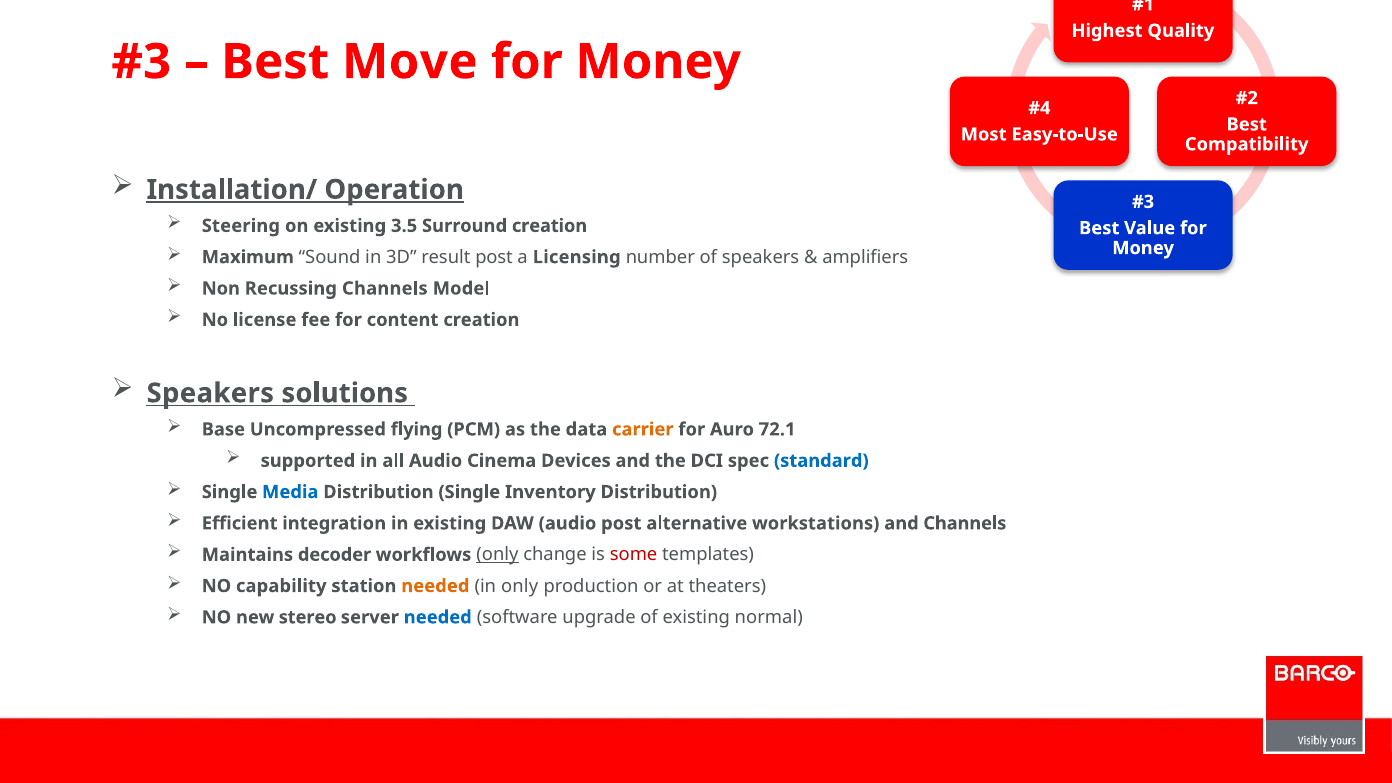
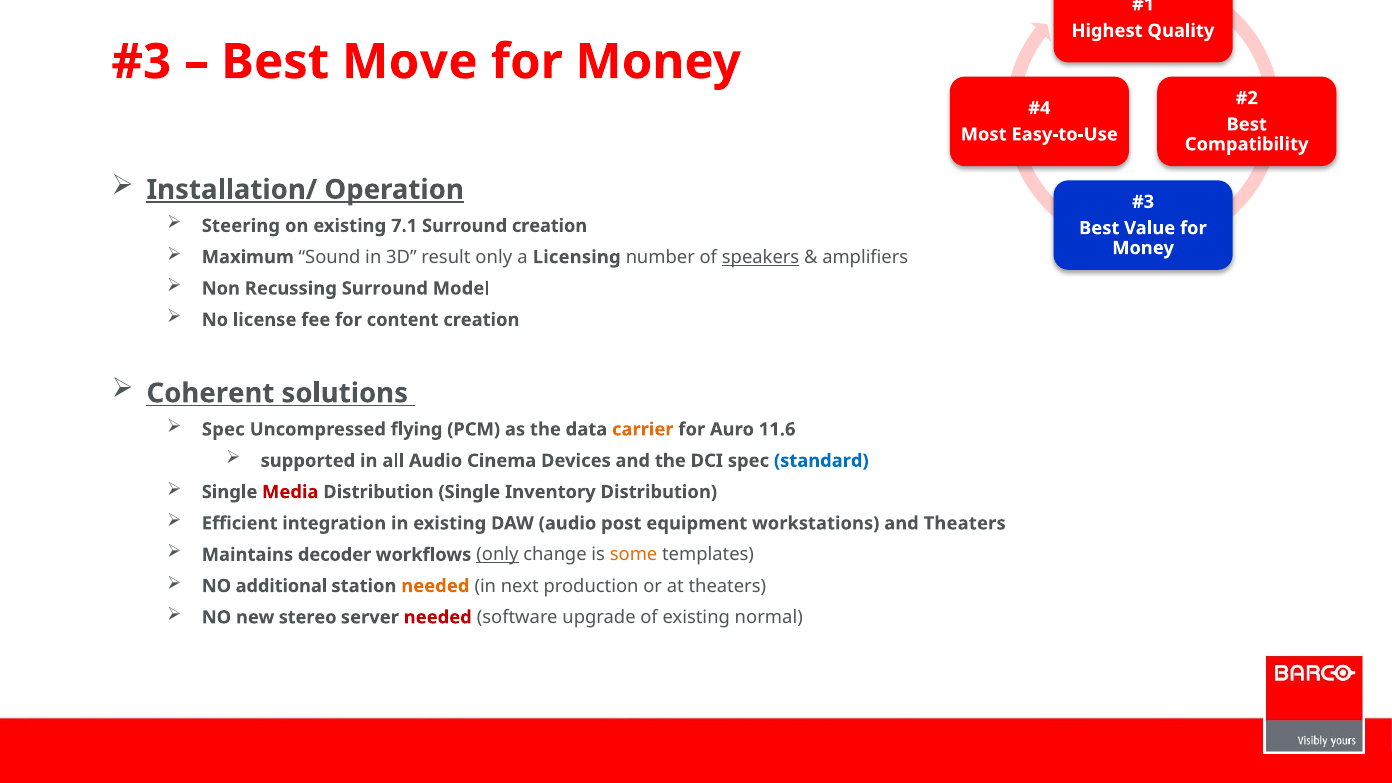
3.5: 3.5 -> 7.1
result post: post -> only
speakers at (761, 257) underline: none -> present
Recussing Channels: Channels -> Surround
Speakers at (210, 393): Speakers -> Coherent
Base at (223, 429): Base -> Spec
72.1: 72.1 -> 11.6
Media colour: blue -> red
alternative: alternative -> equipment
and Channels: Channels -> Theaters
some colour: red -> orange
capability: capability -> additional
in only: only -> next
needed at (438, 617) colour: blue -> red
